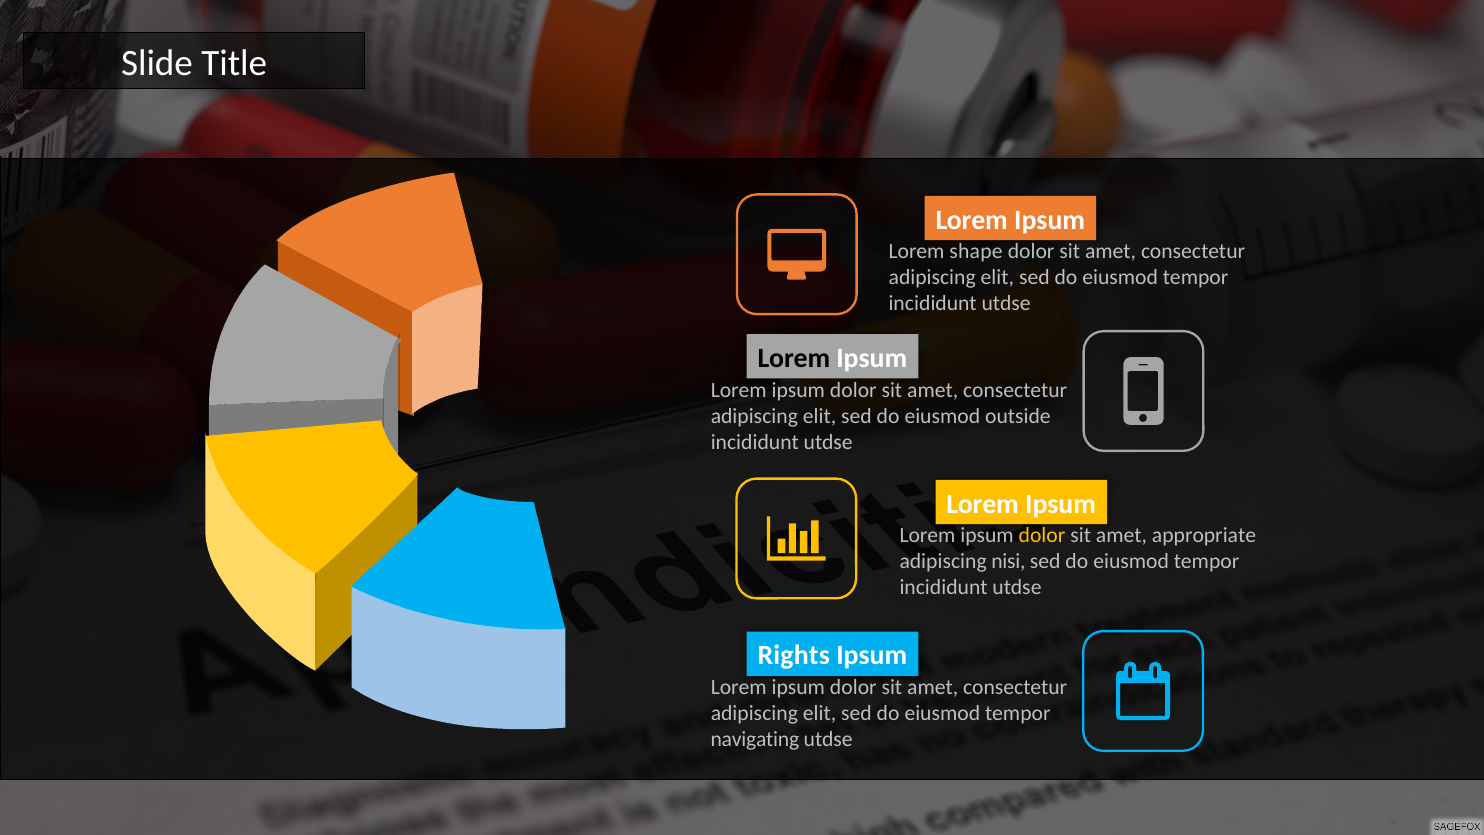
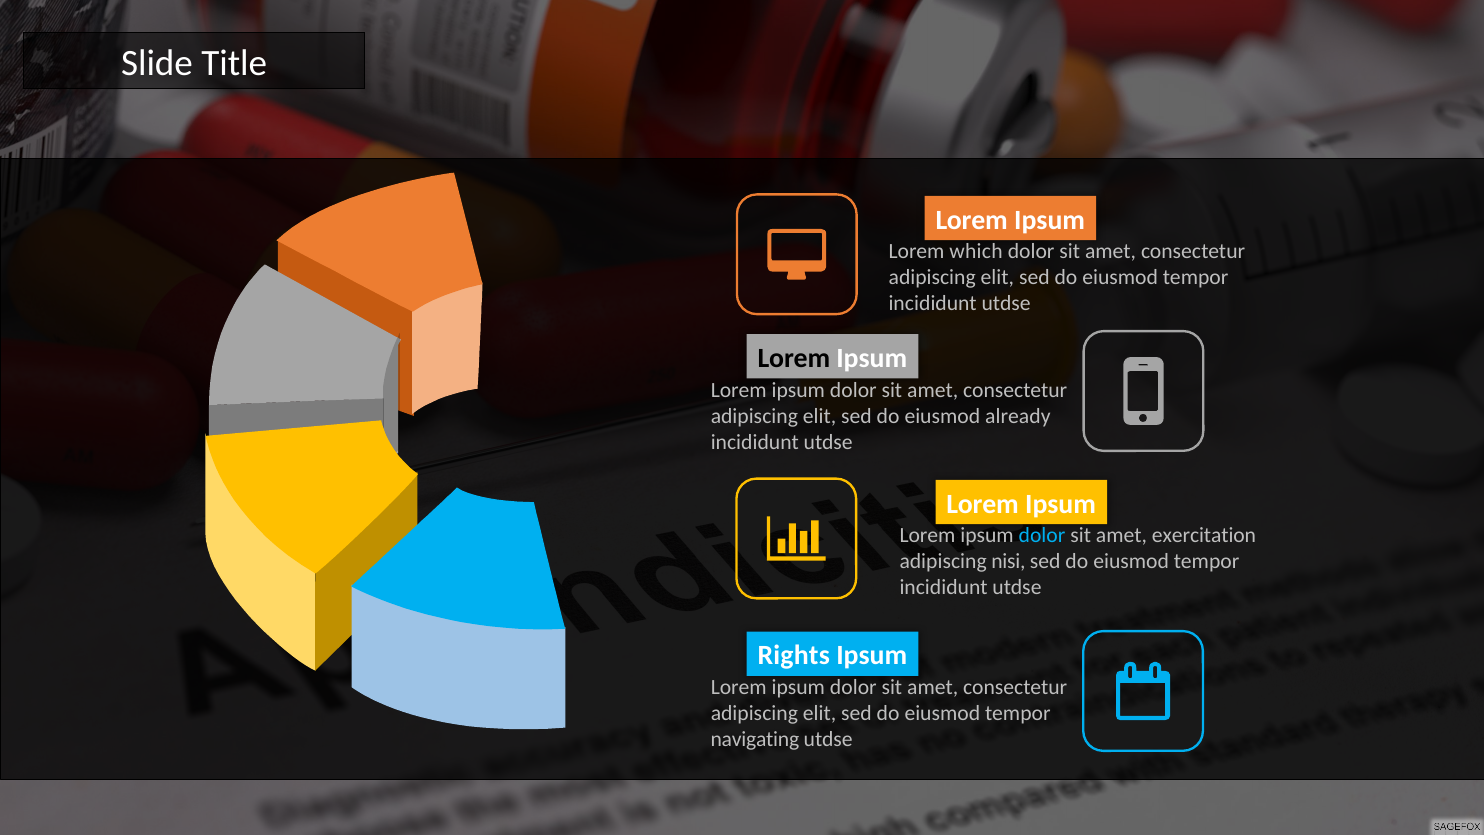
shape: shape -> which
outside: outside -> already
dolor at (1042, 536) colour: yellow -> light blue
appropriate: appropriate -> exercitation
